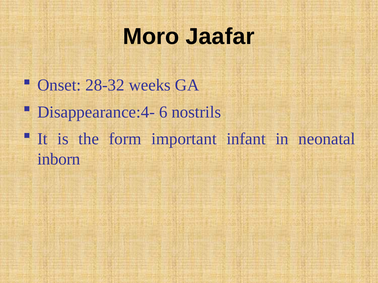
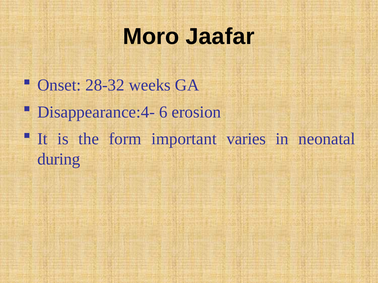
nostrils: nostrils -> erosion
infant: infant -> varies
inborn: inborn -> during
